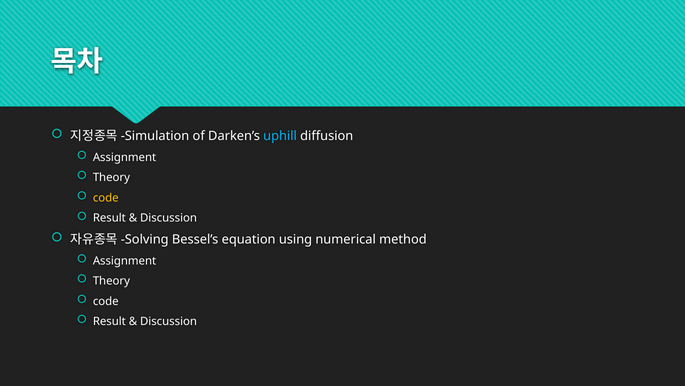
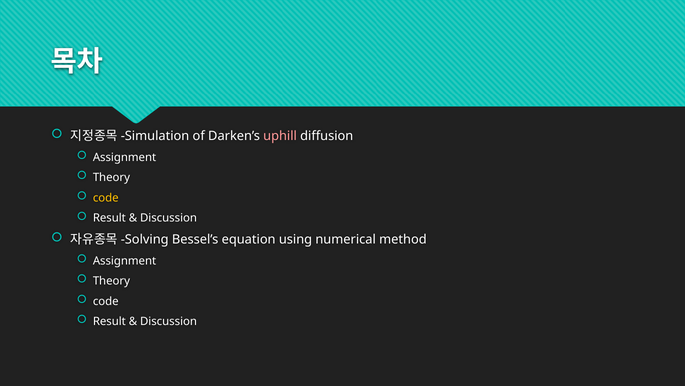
uphill colour: light blue -> pink
